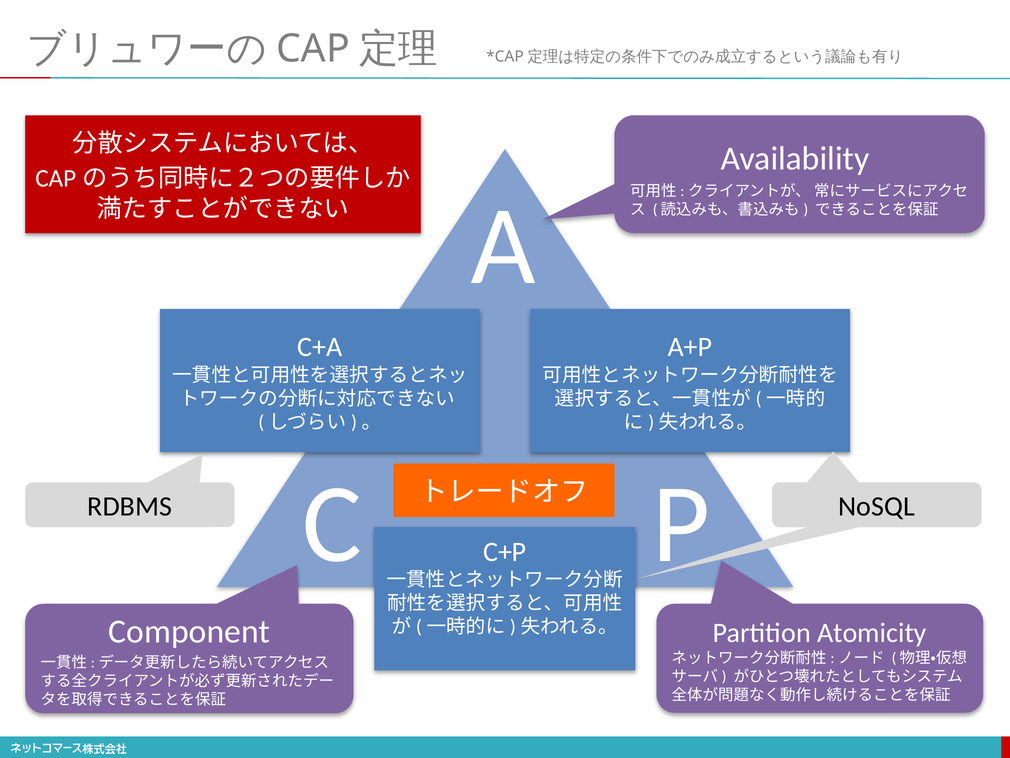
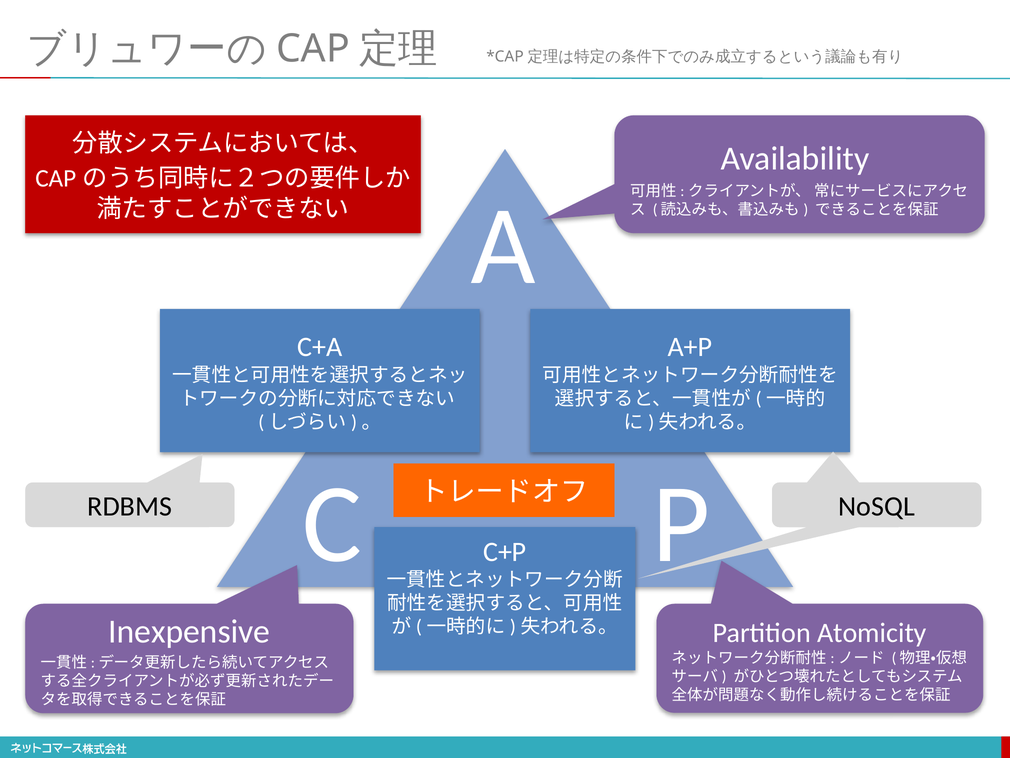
Component: Component -> Inexpensive
